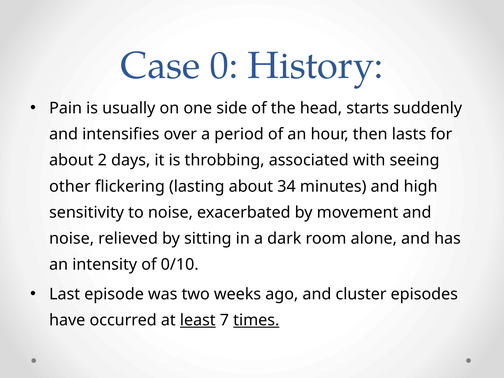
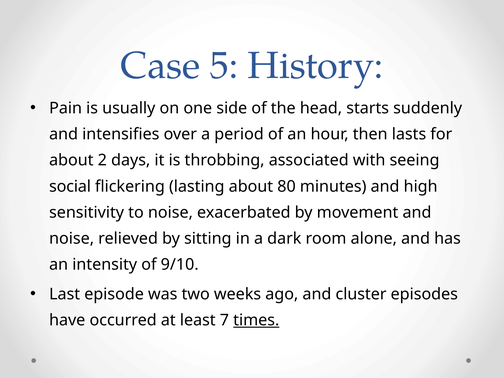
0: 0 -> 5
other: other -> social
34: 34 -> 80
0/10: 0/10 -> 9/10
least underline: present -> none
